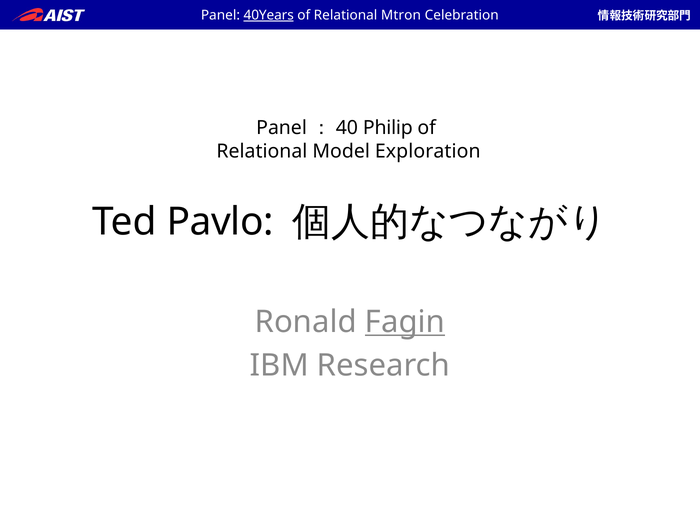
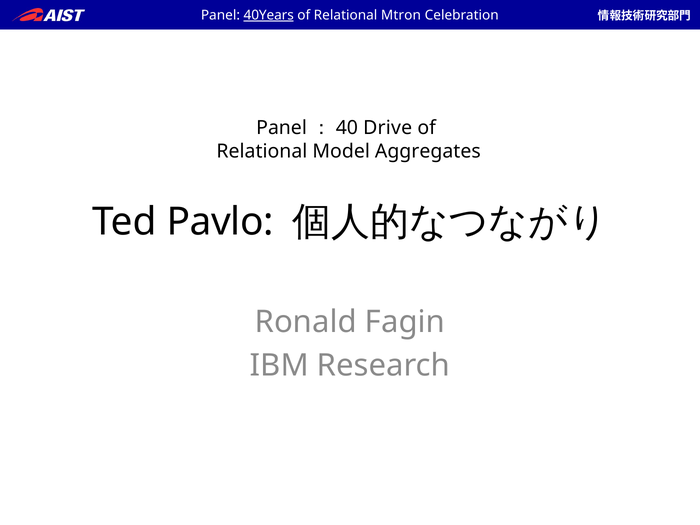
Philip: Philip -> Drive
Exploration: Exploration -> Aggregates
Fagin underline: present -> none
